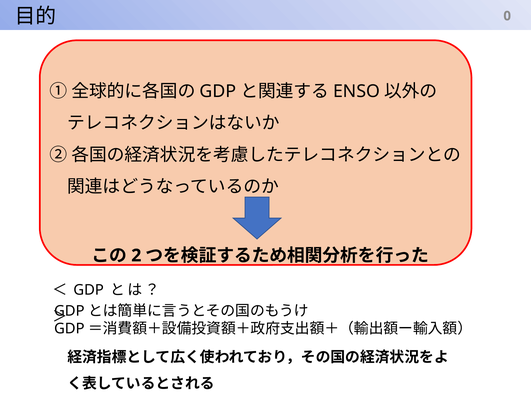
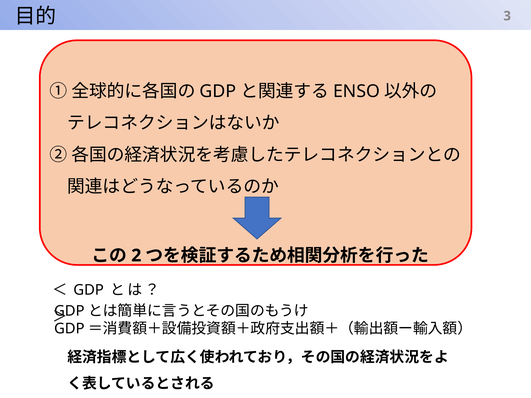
0: 0 -> 3
